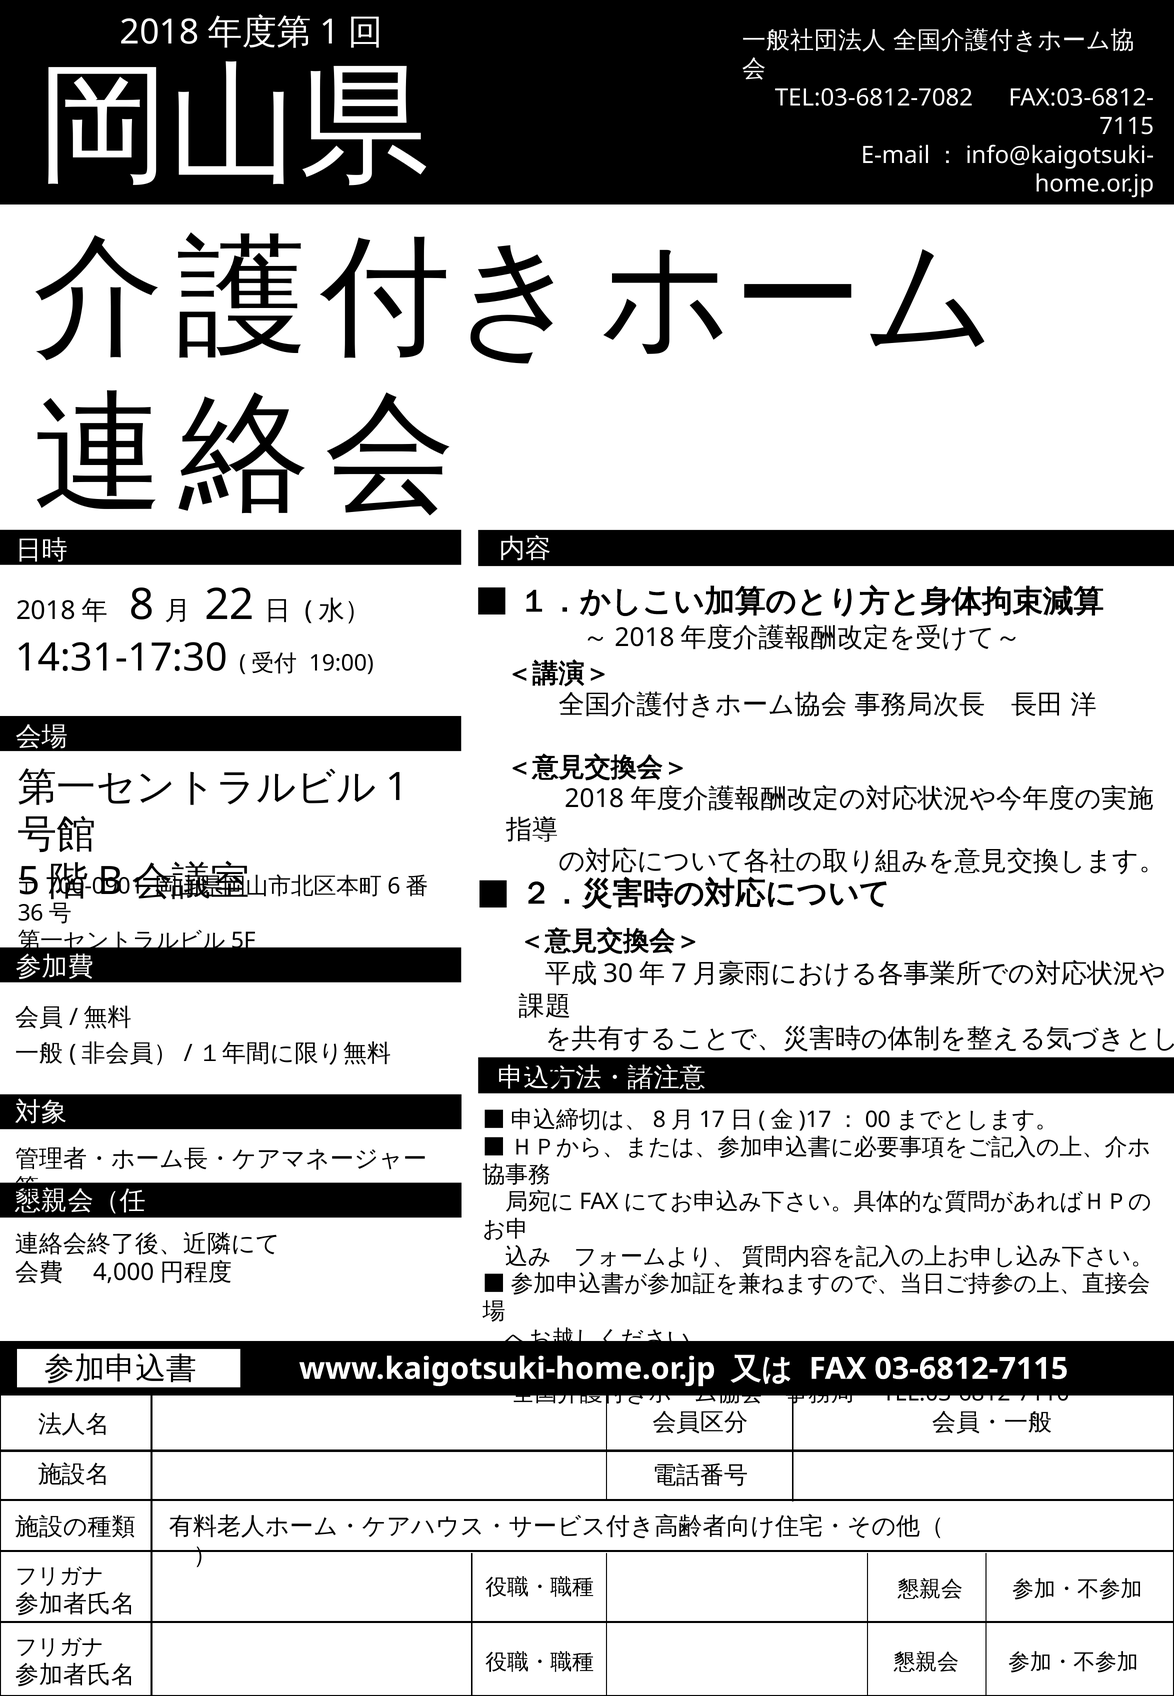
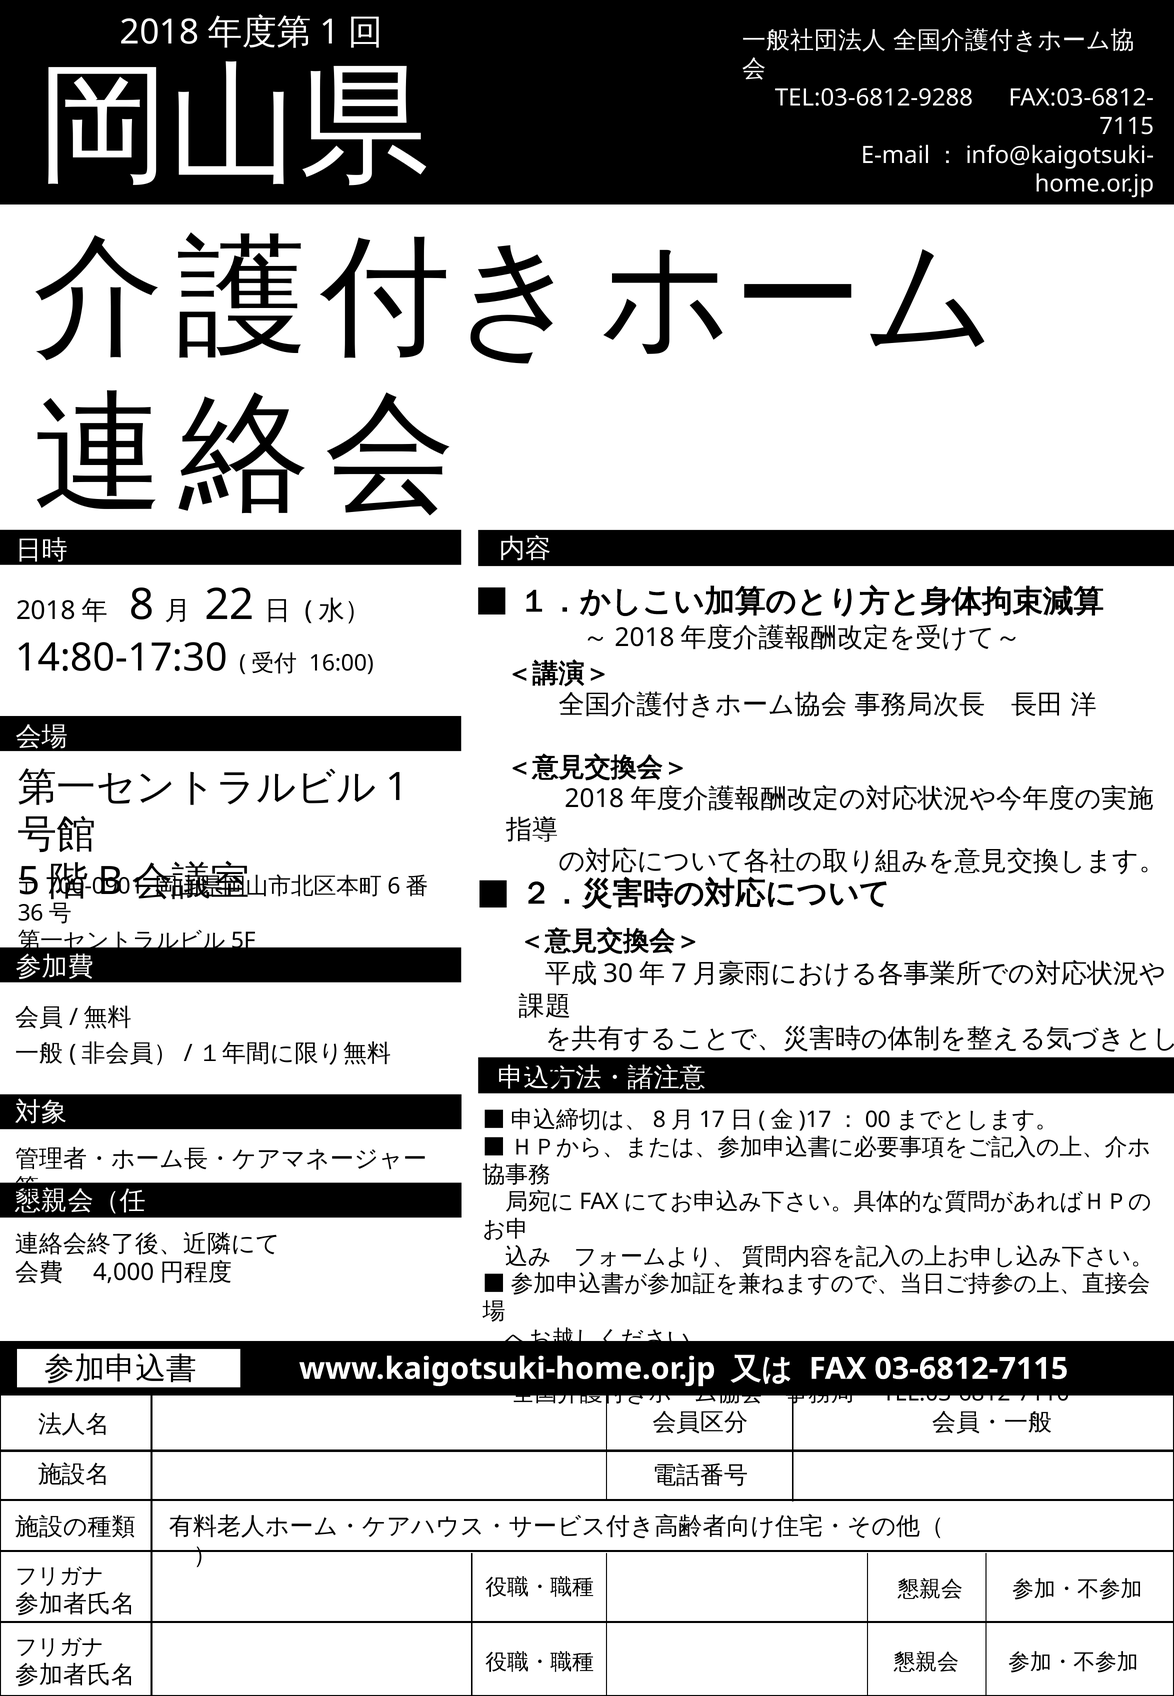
TEL:03-6812-7082: TEL:03-6812-7082 -> TEL:03-6812-9288
14:31-17:30: 14:31-17:30 -> 14:80-17:30
19:00: 19:00 -> 16:00
